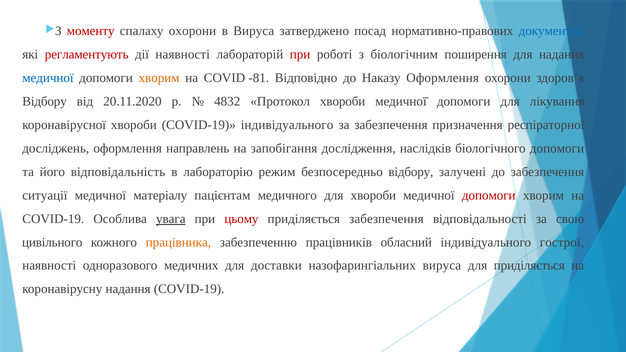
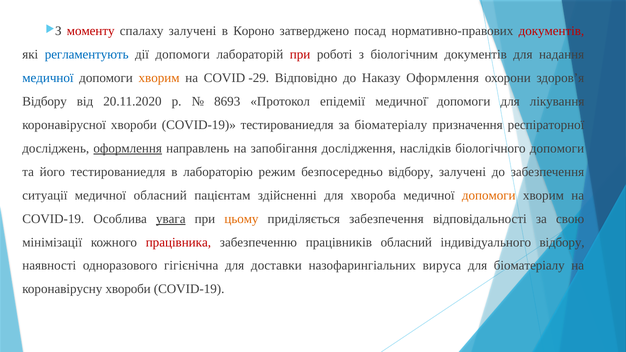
спалаху охорони: охорони -> залучені
в Вируса: Вируса -> Короно
документів at (551, 31) colour: blue -> red
регламентують colour: red -> blue
дії наявності: наявності -> допомоги
біологічним поширення: поширення -> документів
-81: -81 -> -29
4832: 4832 -> 8693
Протокол хвороби: хвороби -> епідемії
COVID-19 індивідуального: індивідуального -> тестированиедля
за забезпечення: забезпечення -> біоматеріалу
оформлення at (128, 148) underline: none -> present
його відповідальність: відповідальність -> тестированиедля
медичної матеріалу: матеріалу -> обласний
медичного: медичного -> здійсненні
для хвороби: хвороби -> хвороба
допомоги at (489, 195) colour: red -> orange
цьому colour: red -> orange
цивільного: цивільного -> мінімізації
працівника colour: orange -> red
індивідуального гострої: гострої -> відбору
медичних: медичних -> гігієнічна
для приділяється: приділяється -> біоматеріалу
коронавірусну надання: надання -> хвороби
